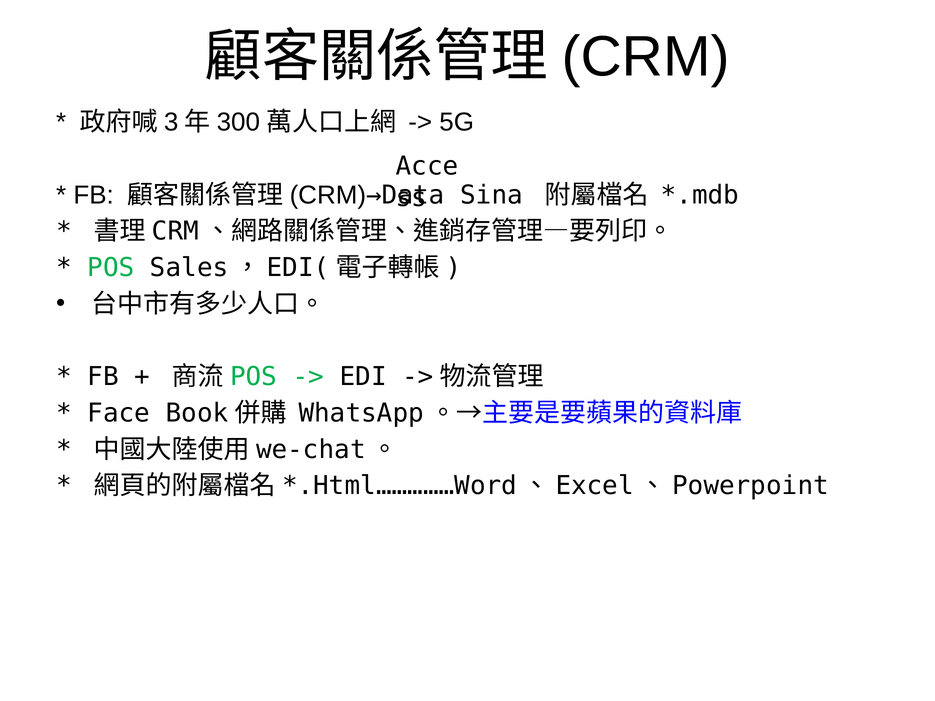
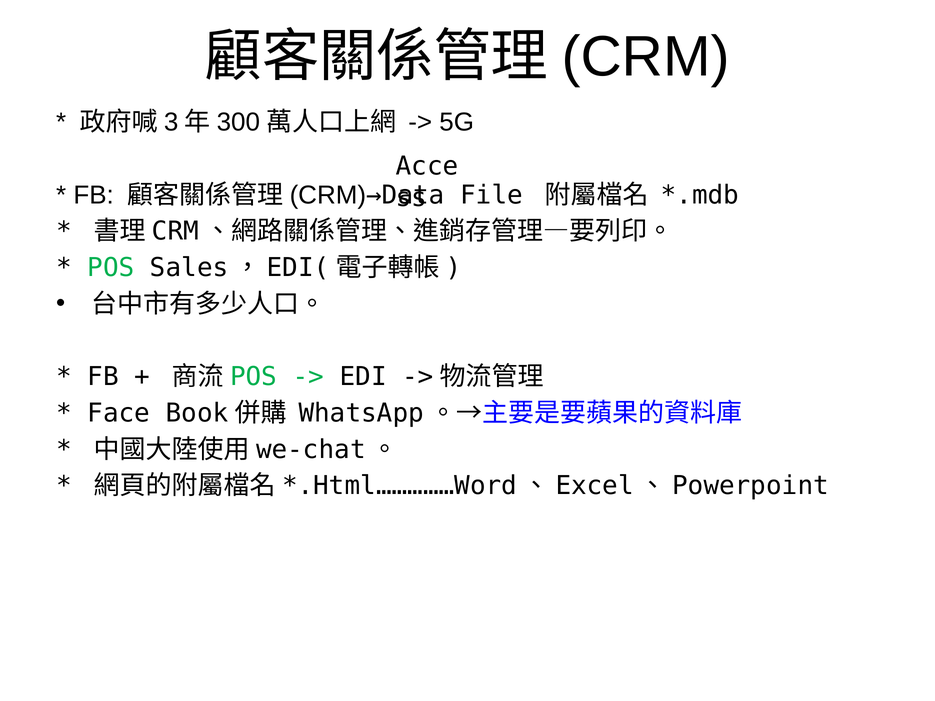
Sina: Sina -> File
